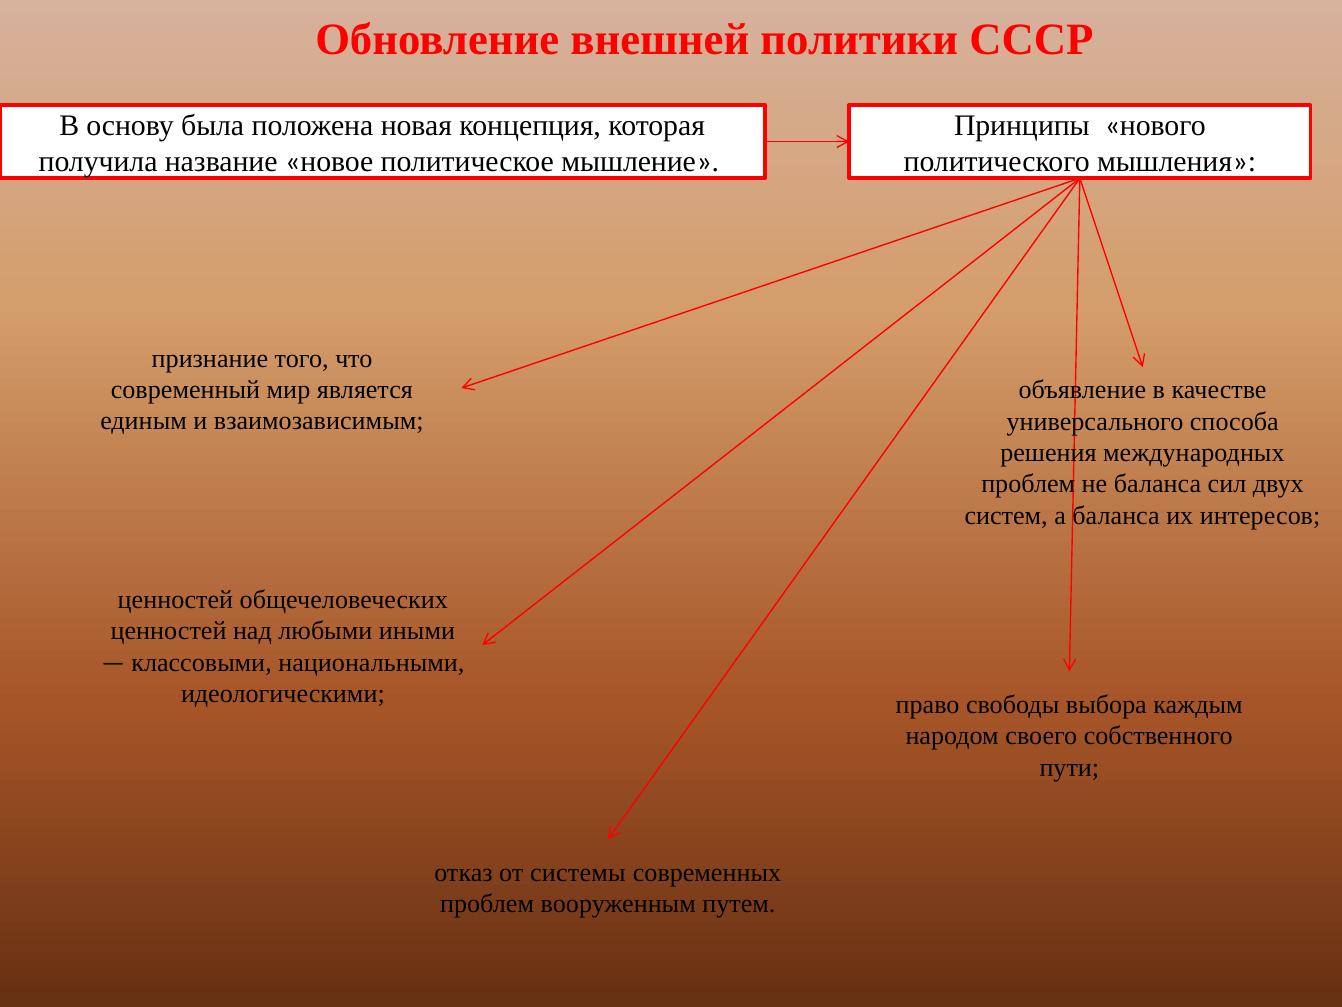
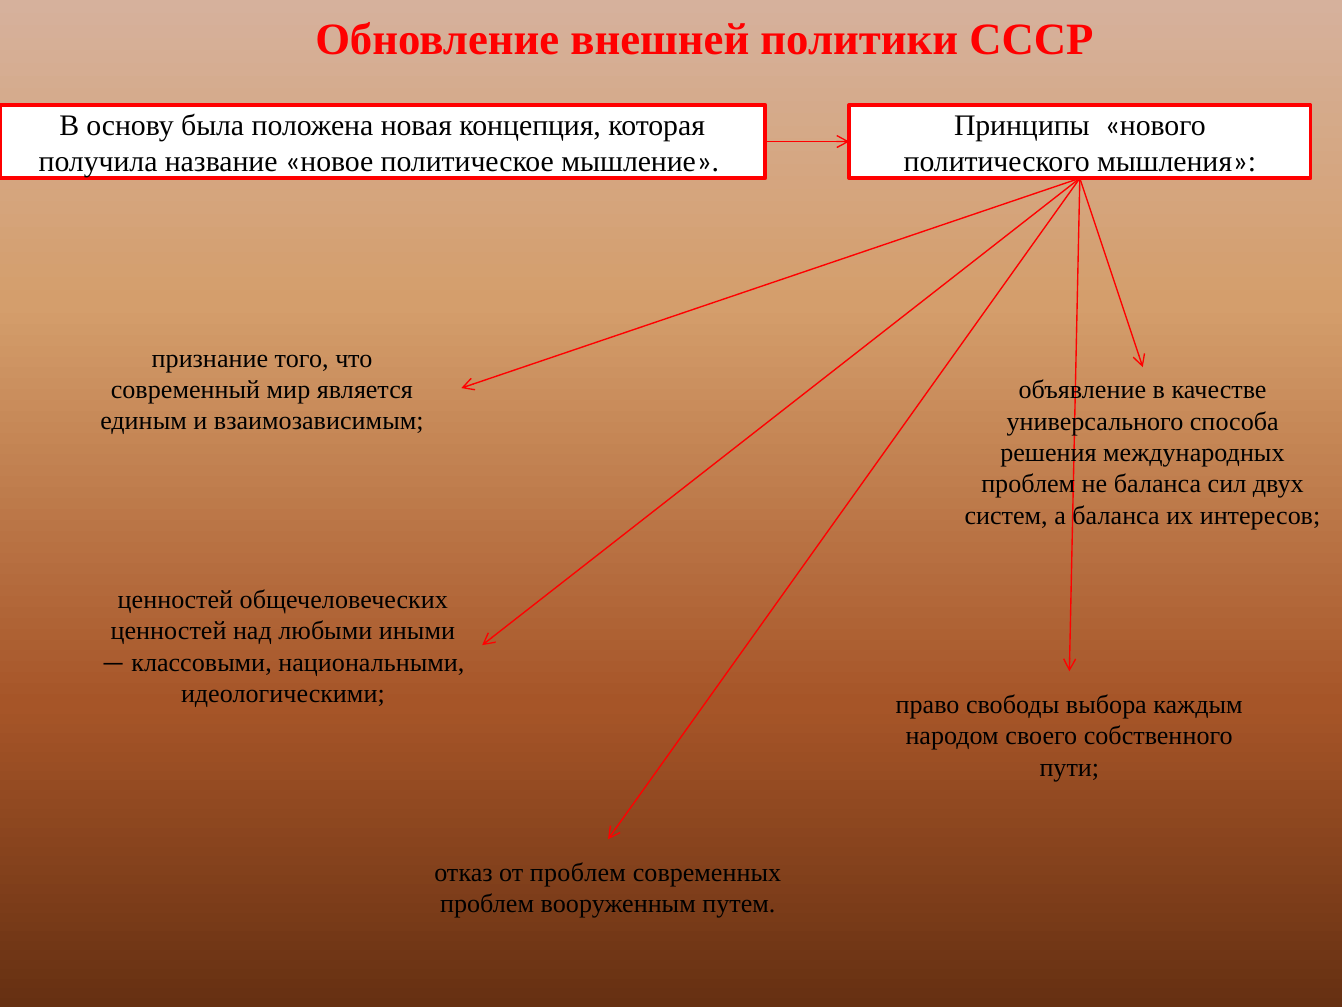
от системы: системы -> проблем
